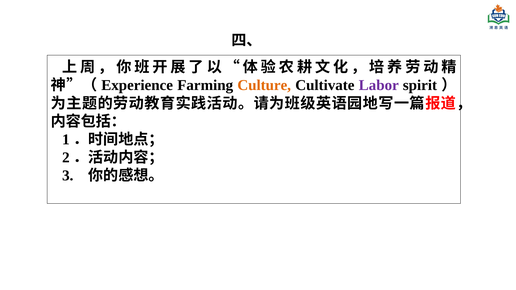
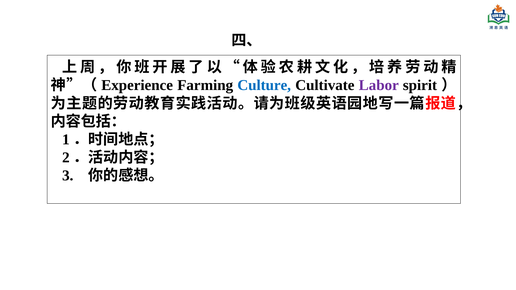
Culture colour: orange -> blue
